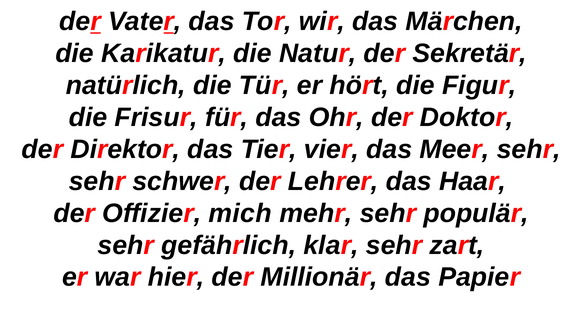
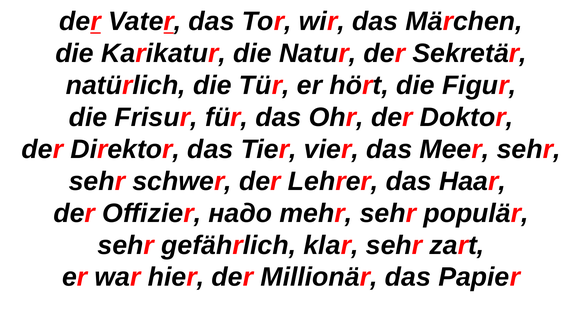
mich: mich -> надо
